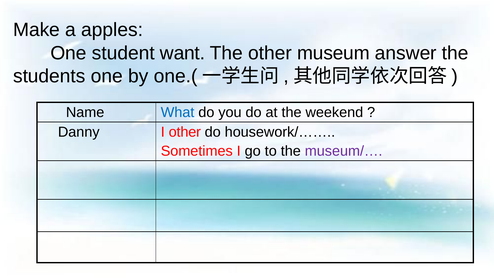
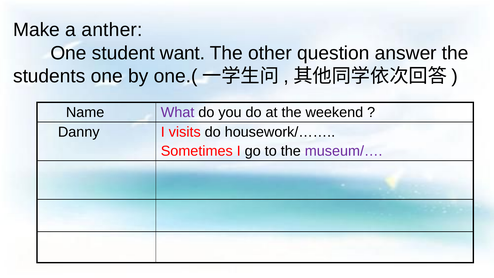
apples: apples -> anther
museum: museum -> question
What colour: blue -> purple
I other: other -> visits
